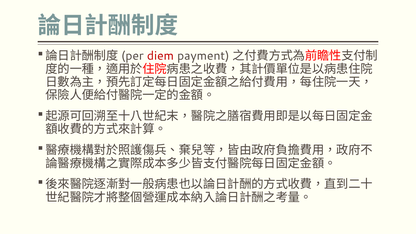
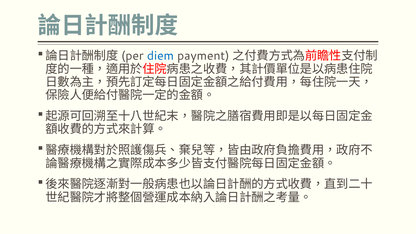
diem colour: red -> blue
